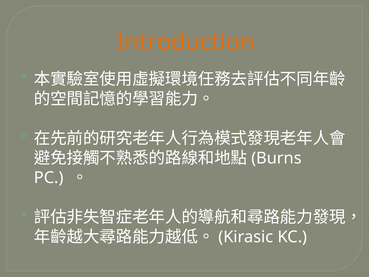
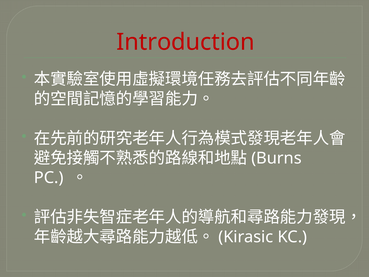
Introduction colour: orange -> red
